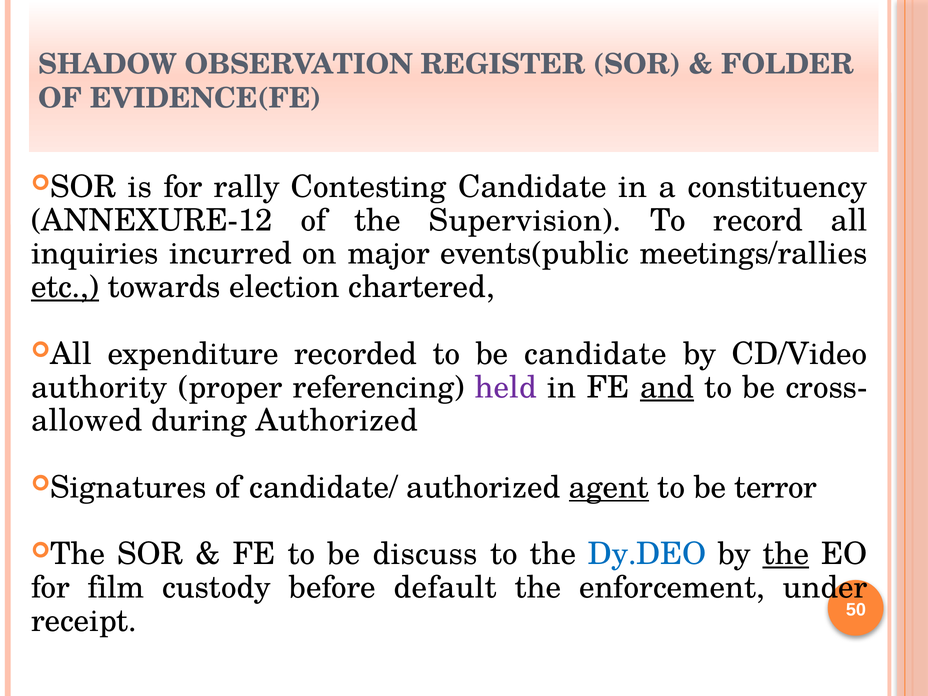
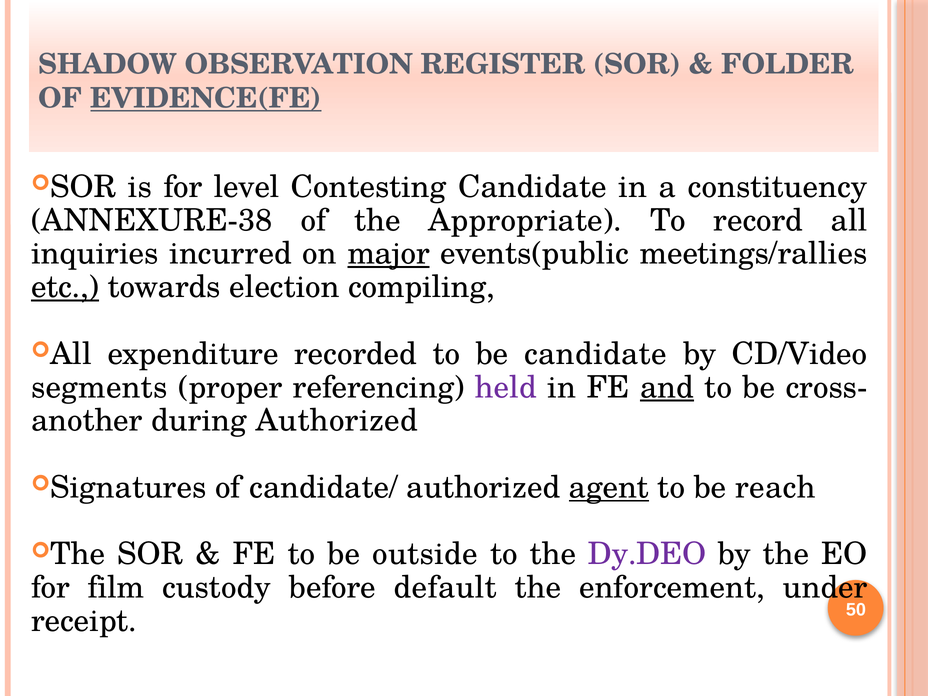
EVIDENCE(FE underline: none -> present
rally: rally -> level
ANNEXURE-12: ANNEXURE-12 -> ANNEXURE-38
Supervision: Supervision -> Appropriate
major underline: none -> present
chartered: chartered -> compiling
authority: authority -> segments
allowed: allowed -> another
terror: terror -> reach
discuss: discuss -> outside
Dy.DEO colour: blue -> purple
the at (786, 554) underline: present -> none
